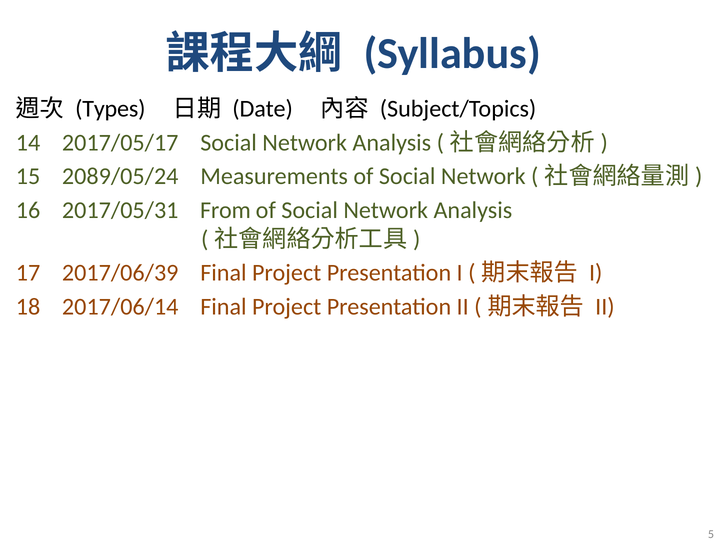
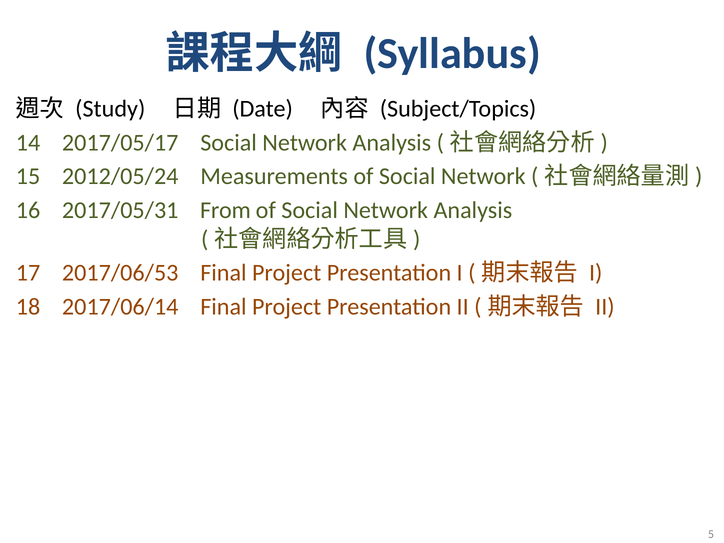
Types: Types -> Study
2089/05/24: 2089/05/24 -> 2012/05/24
2017/06/39: 2017/06/39 -> 2017/06/53
